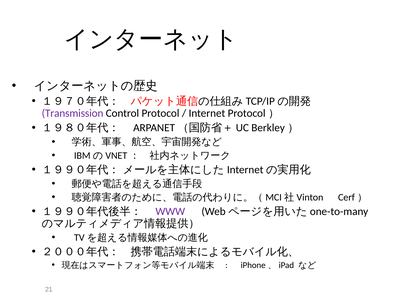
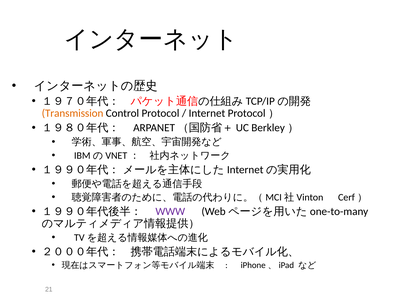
Transmission colour: purple -> orange
